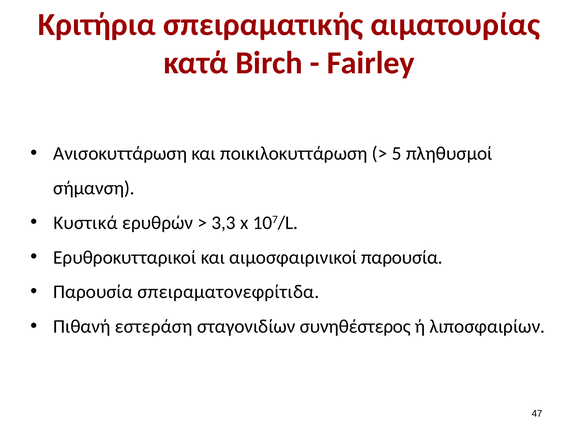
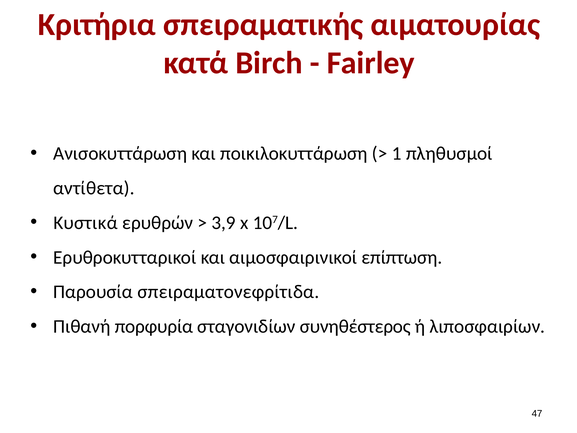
5: 5 -> 1
σήμανση: σήμανση -> αντίθετα
3,3: 3,3 -> 3,9
αιμοσφαιρινικοί παρουσία: παρουσία -> επίπτωση
εστεράση: εστεράση -> πορφυρία
